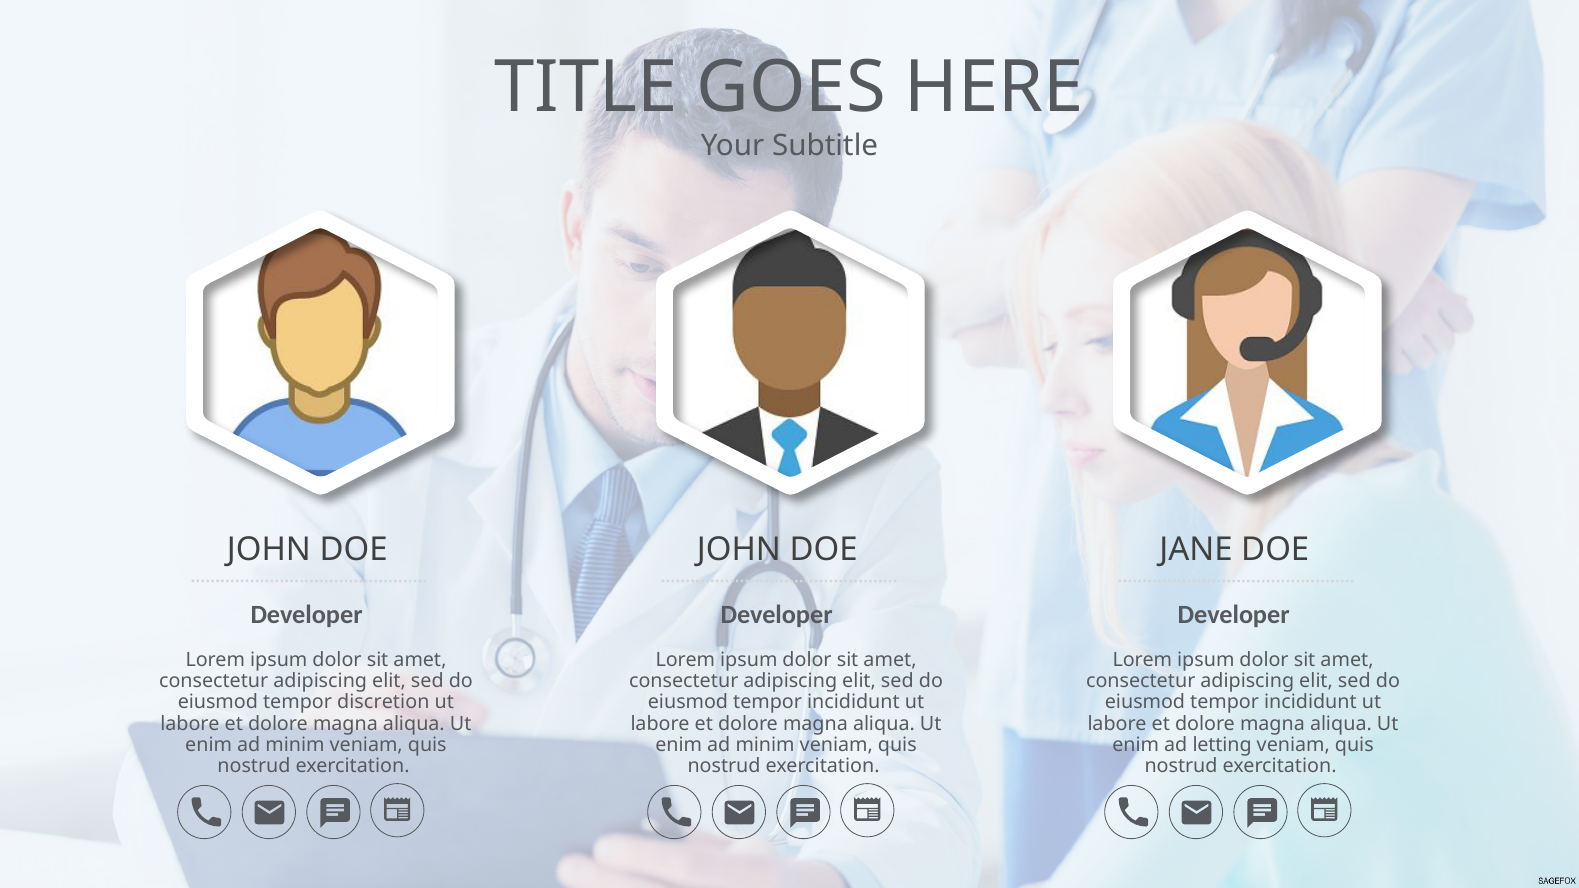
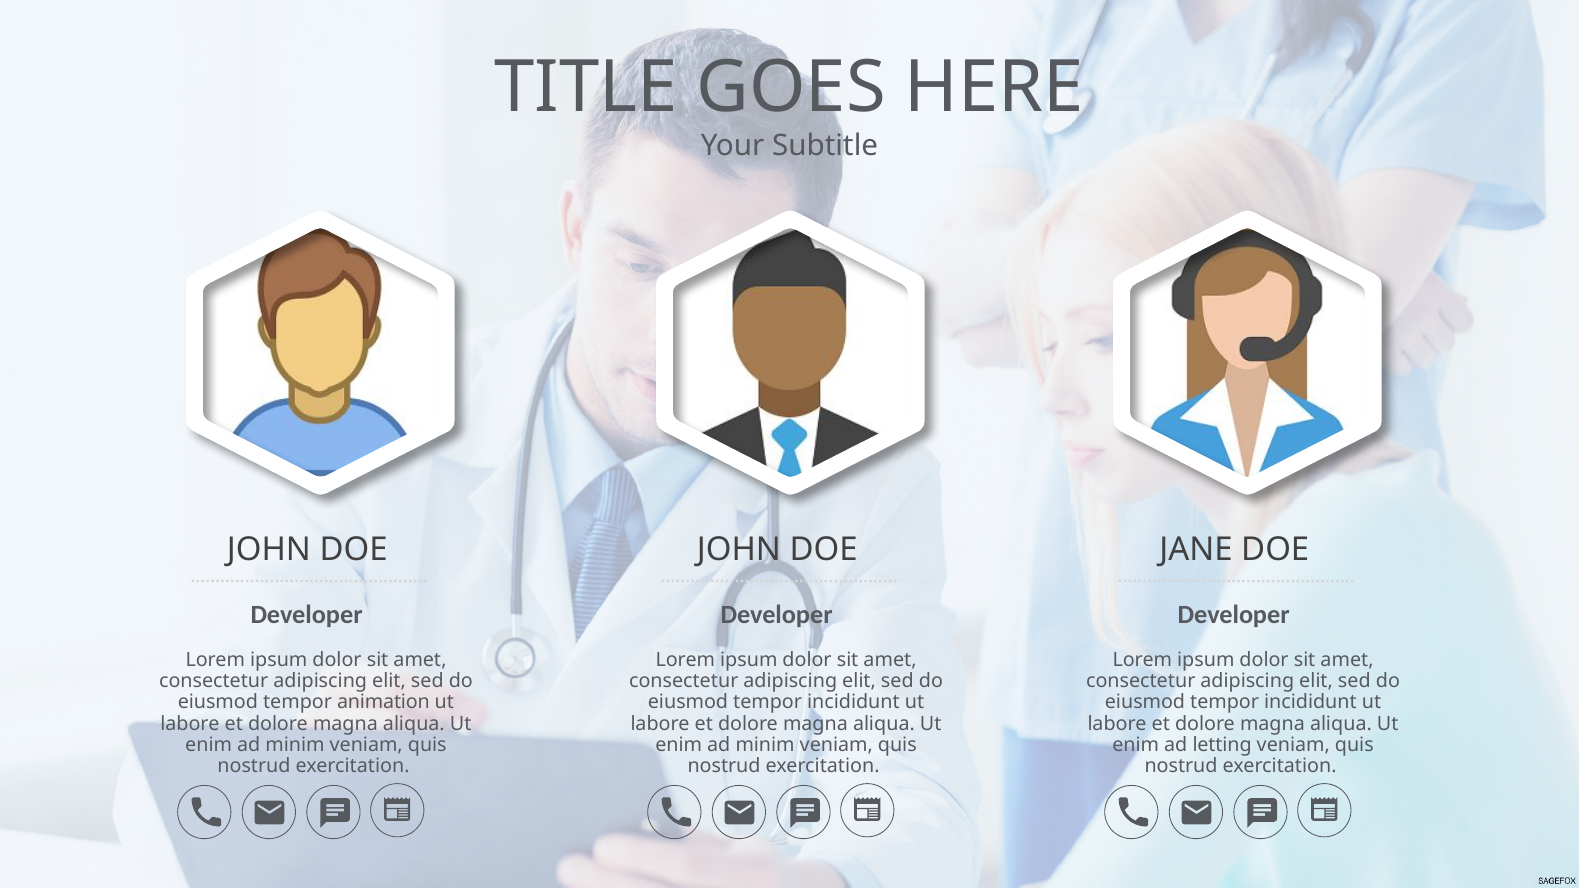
discretion: discretion -> animation
